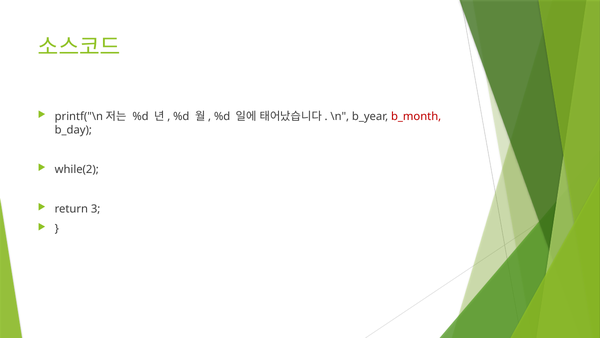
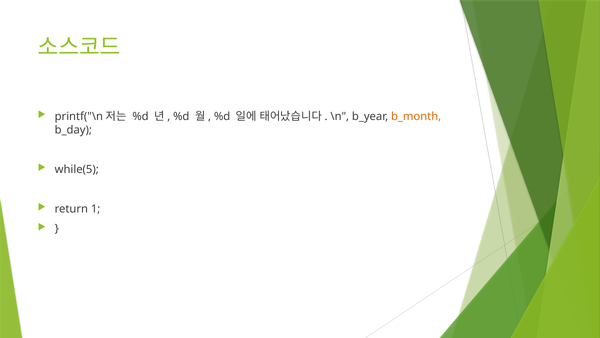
b_month colour: red -> orange
while(2: while(2 -> while(5
3: 3 -> 1
